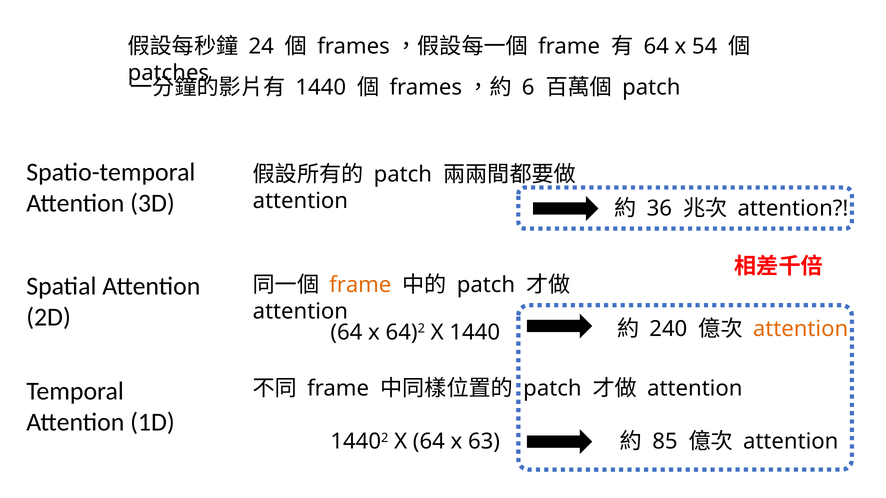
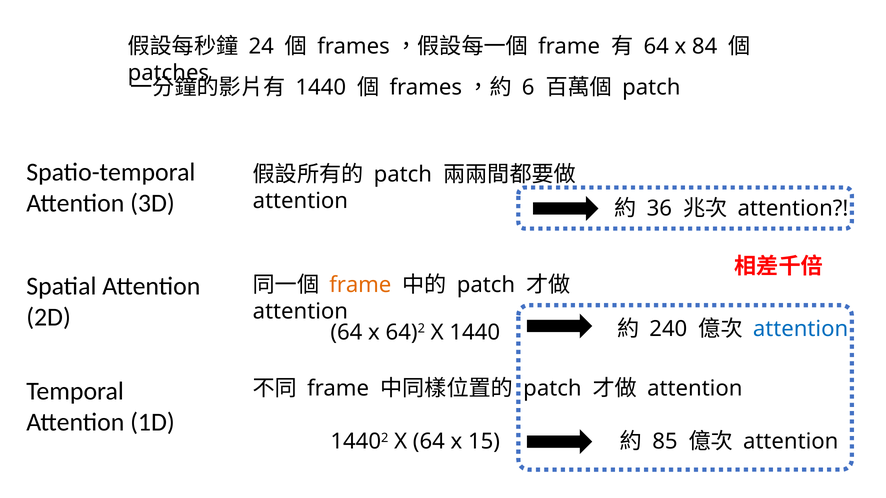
54: 54 -> 84
attention at (801, 329) colour: orange -> blue
63: 63 -> 15
